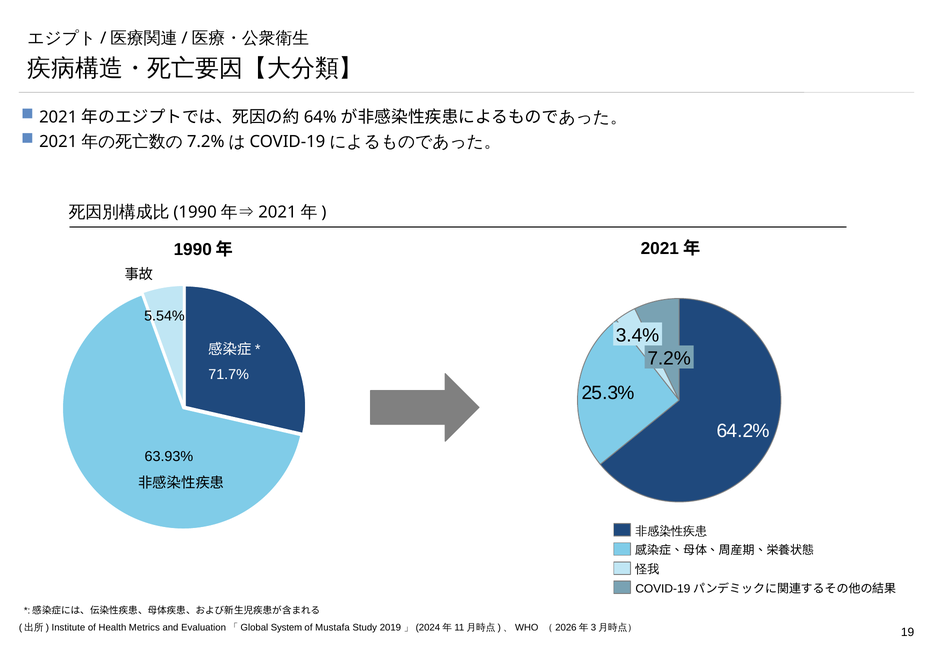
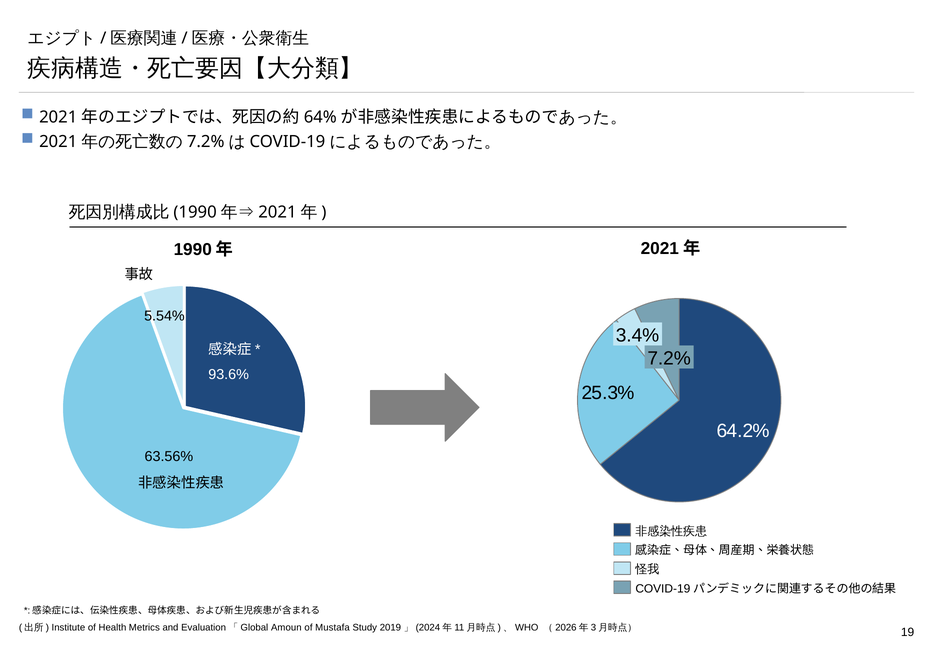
71.7%: 71.7% -> 93.6%
63.93%: 63.93% -> 63.56%
System: System -> Amoun
